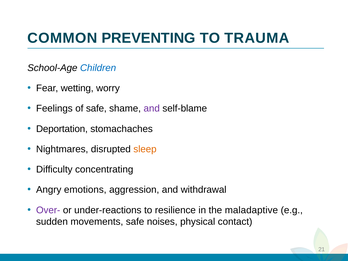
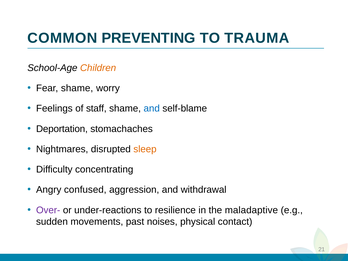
Children colour: blue -> orange
Fear wetting: wetting -> shame
of safe: safe -> staff
and at (152, 109) colour: purple -> blue
emotions: emotions -> confused
movements safe: safe -> past
